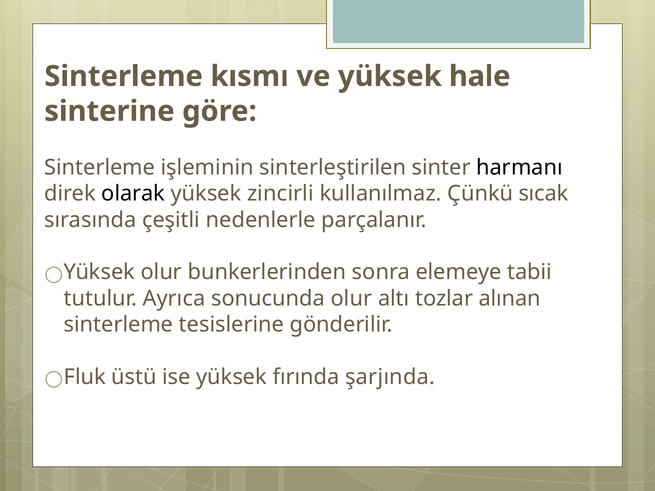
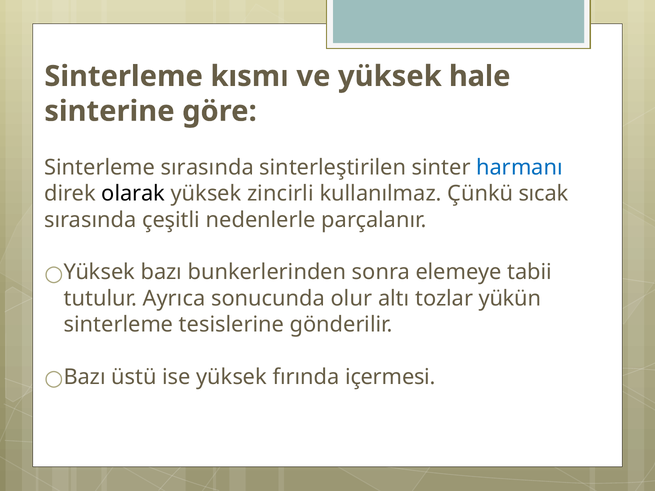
Sinterleme işleminin: işleminin -> sırasında
harmanı colour: black -> blue
Yüksek olur: olur -> bazı
alınan: alınan -> yükün
Fluk at (85, 377): Fluk -> Bazı
şarjında: şarjında -> içermesi
